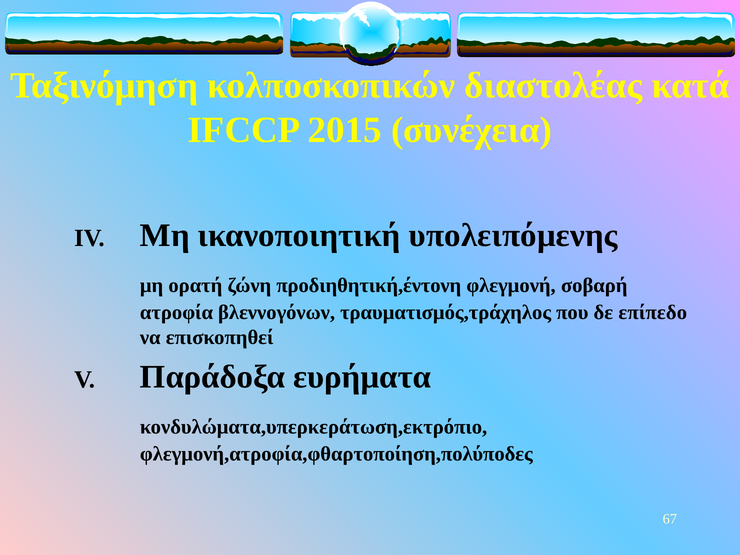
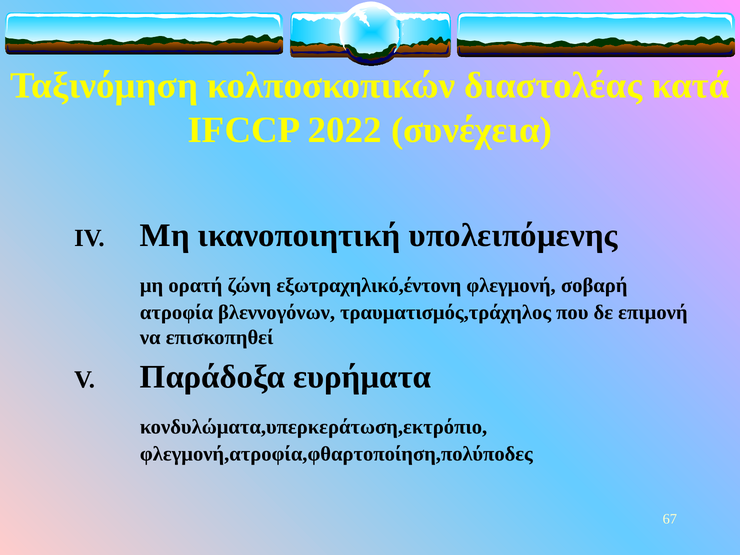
2015: 2015 -> 2022
προδιηθητική,έντονη: προδιηθητική,έντονη -> εξωτραχηλικό,έντονη
επίπεδο: επίπεδο -> επιμονή
